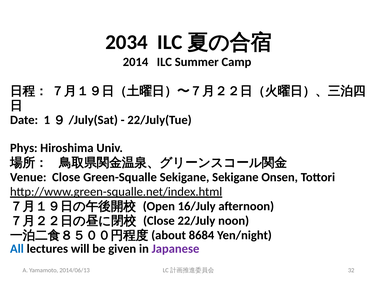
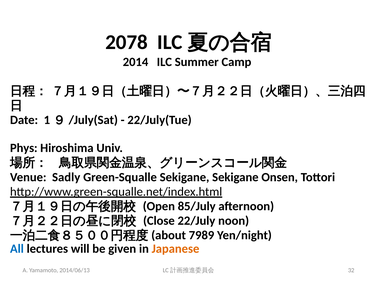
2034: 2034 -> 2078
Venue Close: Close -> Sadly
16/July: 16/July -> 85/July
8684: 8684 -> 7989
Japanese colour: purple -> orange
